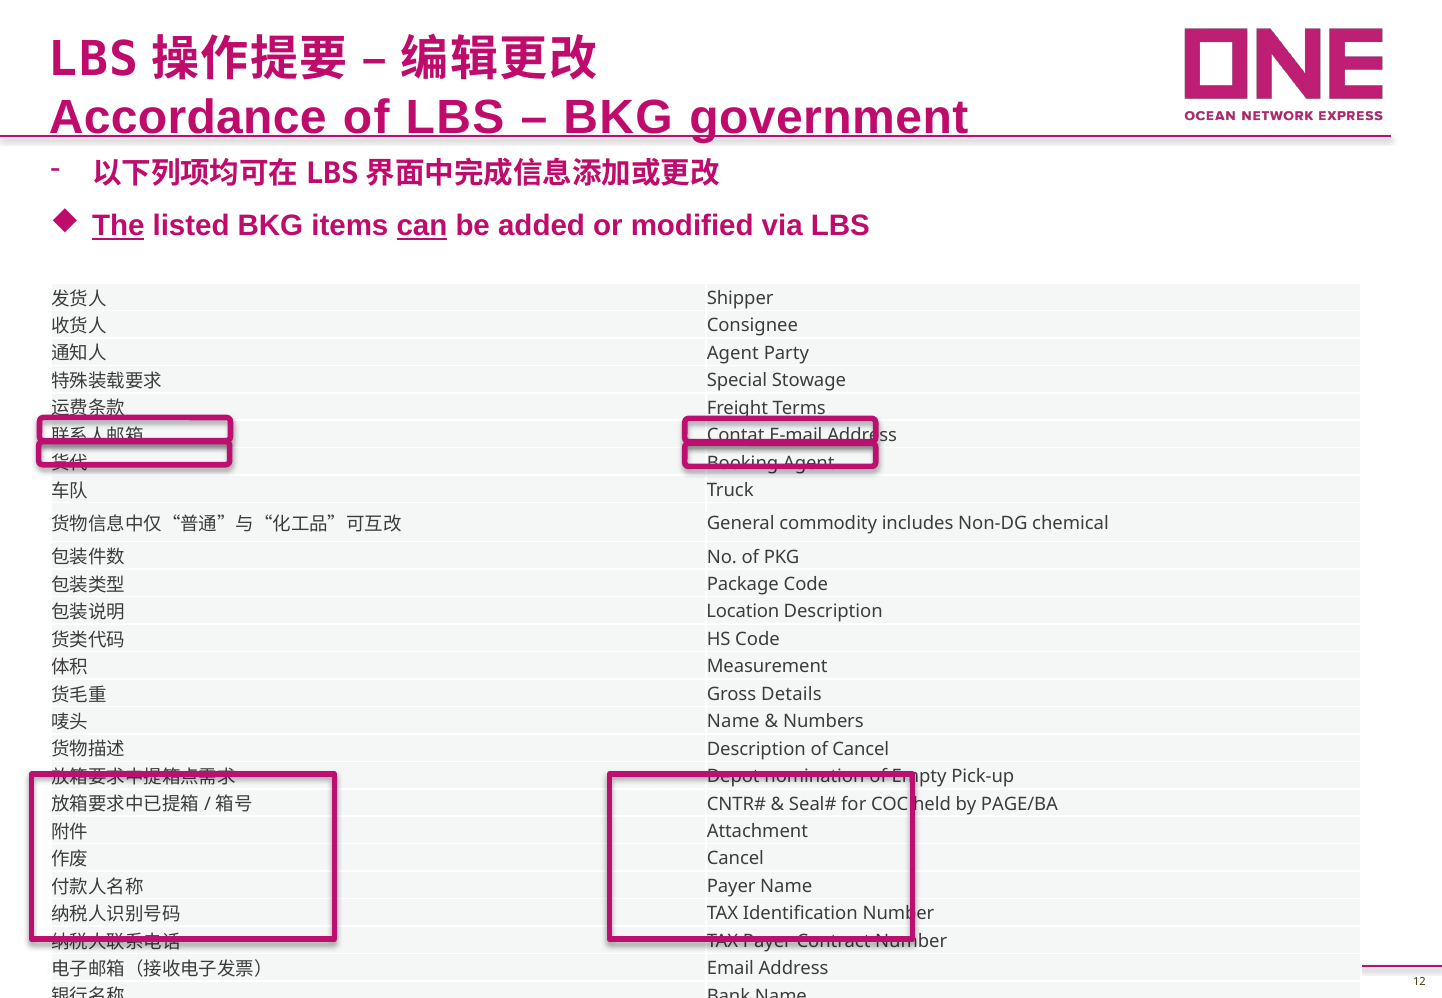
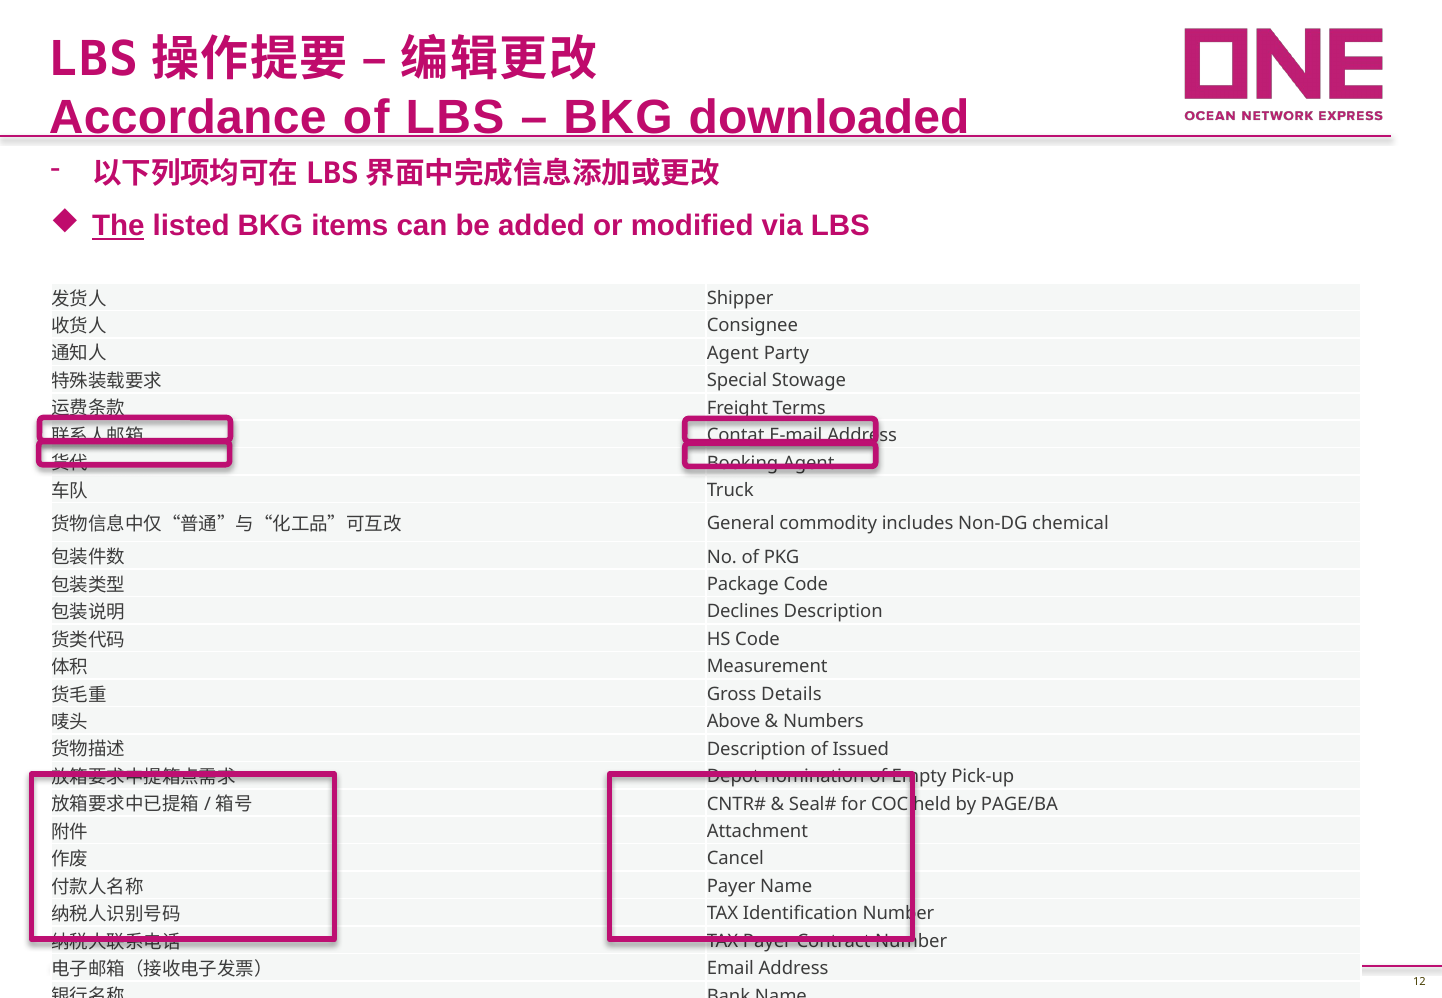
government: government -> downloaded
can underline: present -> none
Location: Location -> Declines
Name at (733, 722): Name -> Above
of Cancel: Cancel -> Issued
